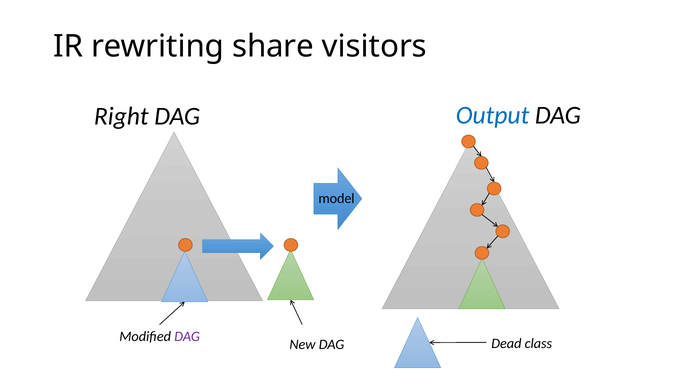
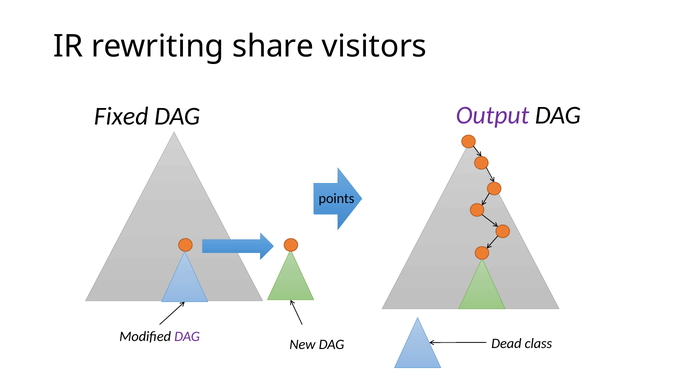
Output colour: blue -> purple
Right: Right -> Fixed
model: model -> points
